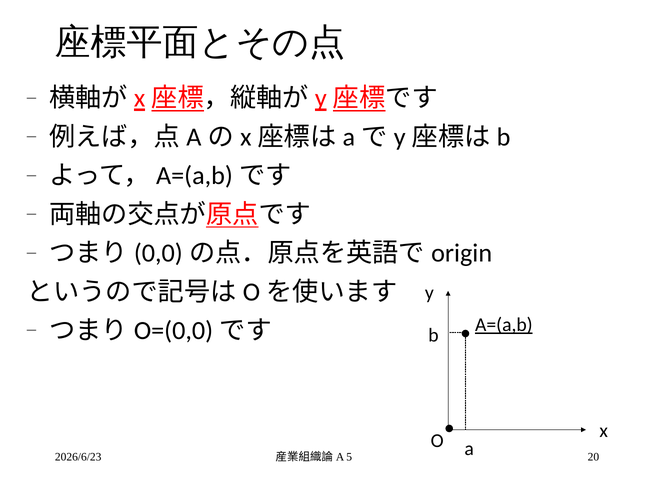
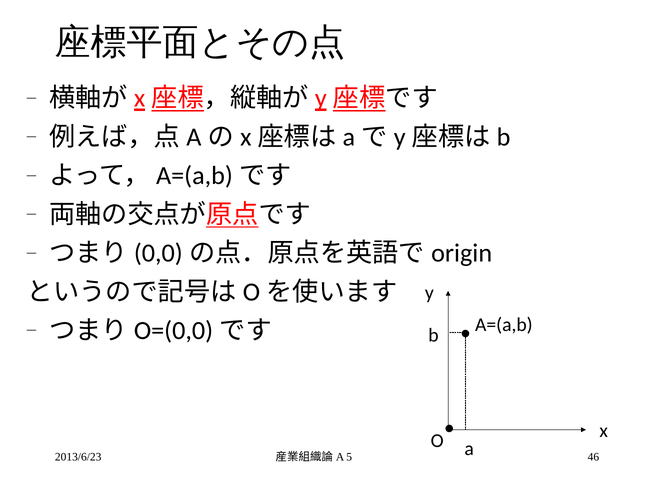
A=(a,b underline: present -> none
2026/6/23: 2026/6/23 -> 2013/6/23
20: 20 -> 46
